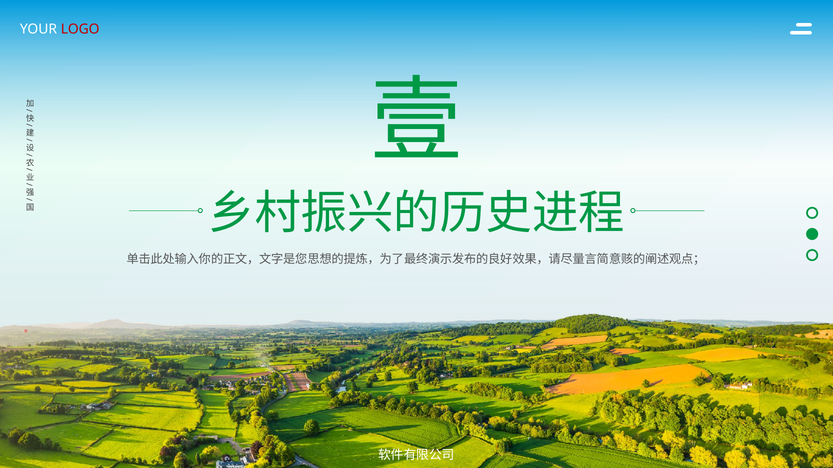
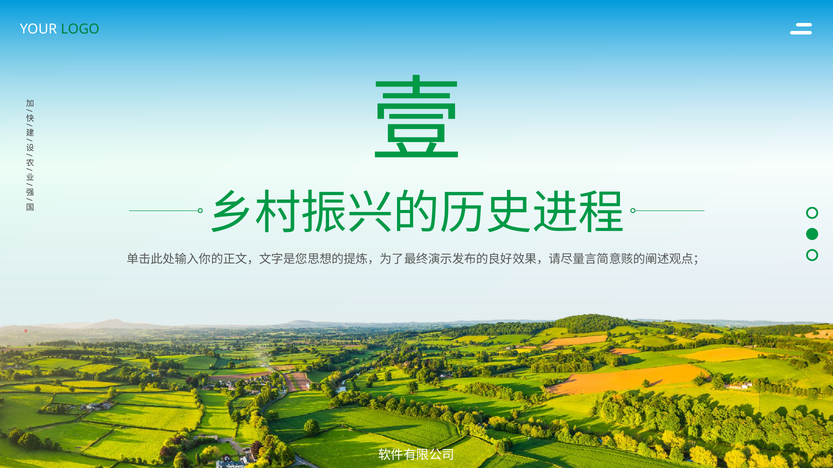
LOGO colour: red -> green
